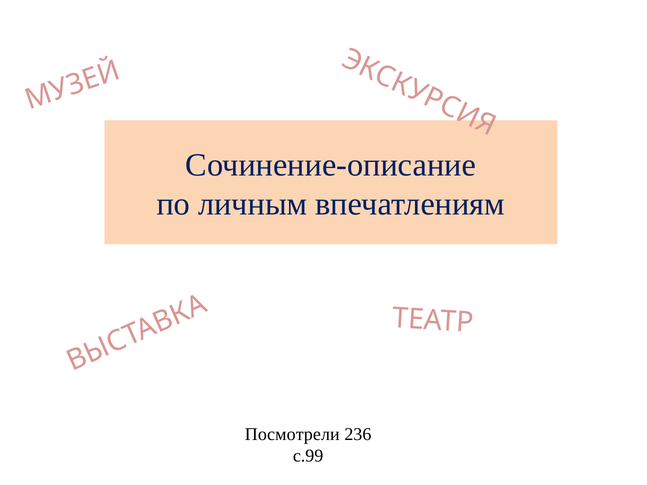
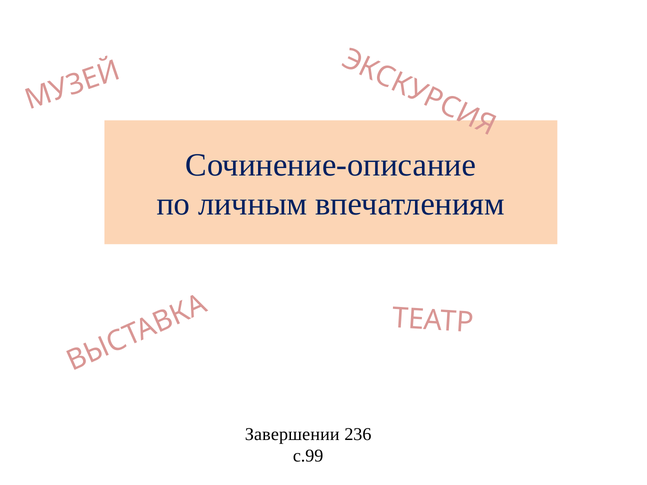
Посмотрели: Посмотрели -> Завершении
